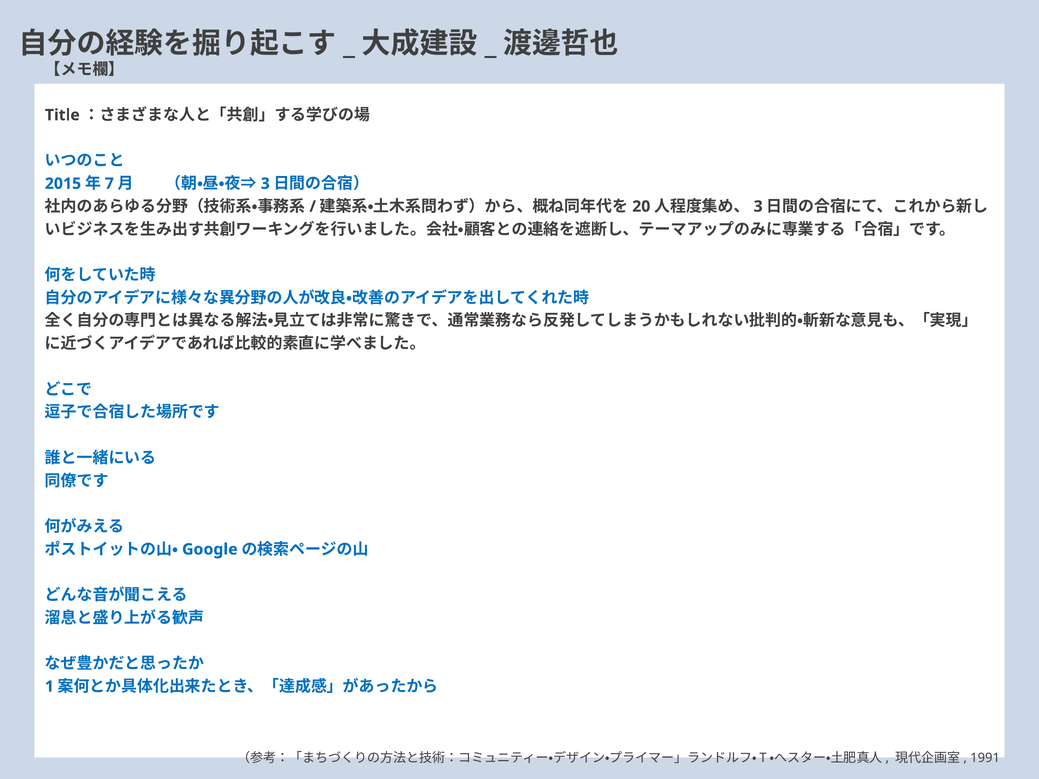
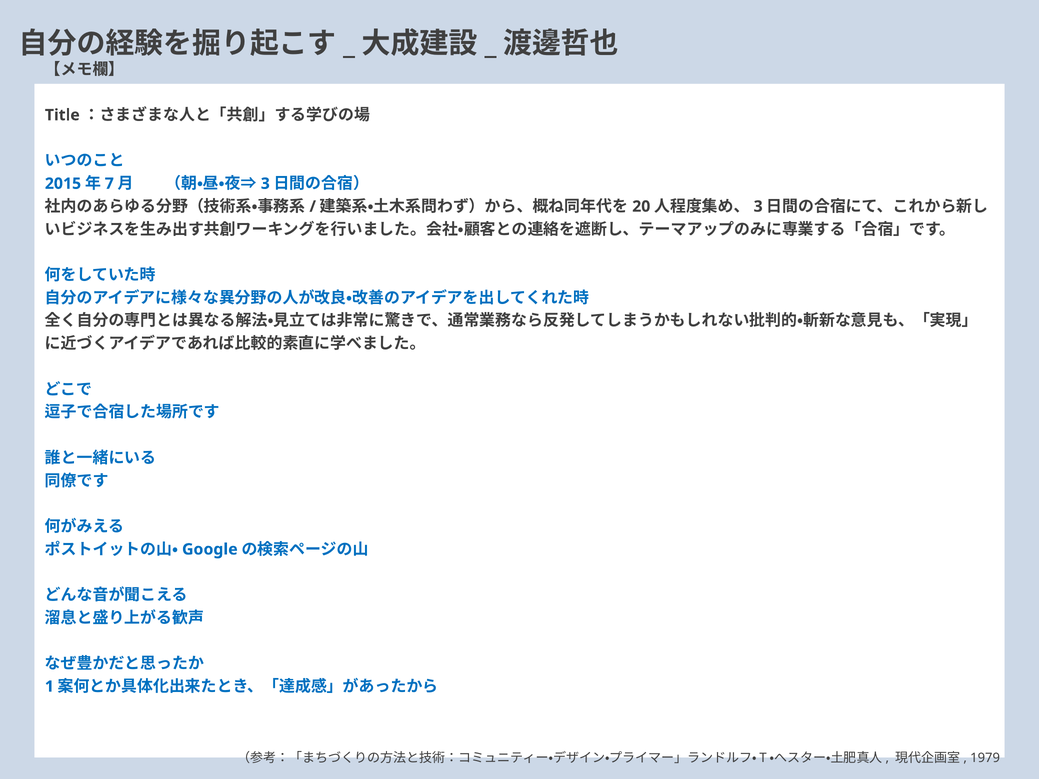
1991: 1991 -> 1979
